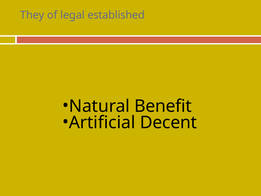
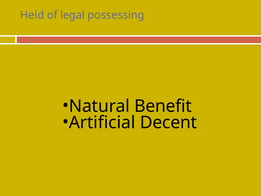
They: They -> Held
established: established -> possessing
